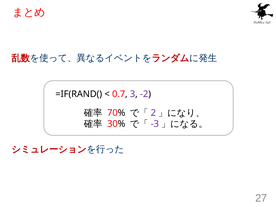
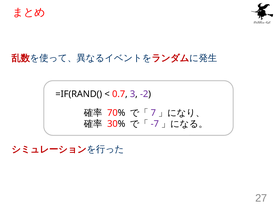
2: 2 -> 7
-3: -3 -> -7
